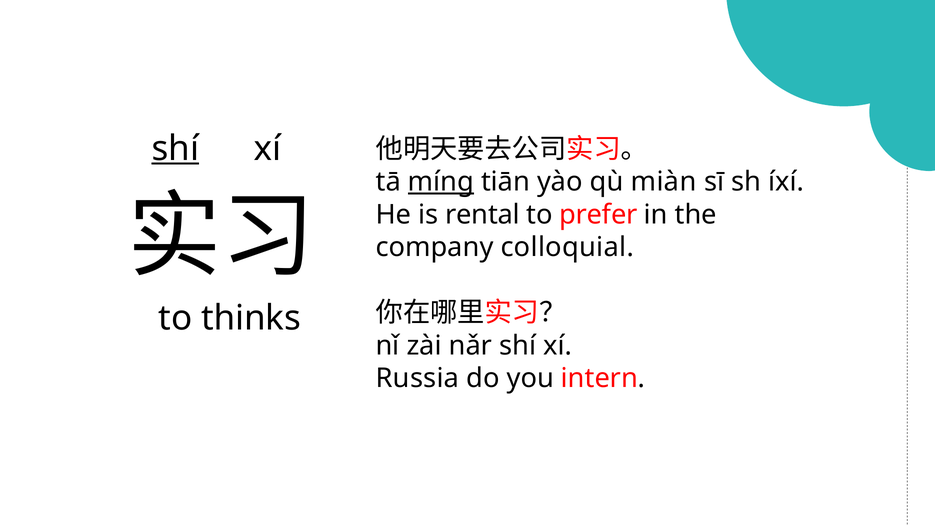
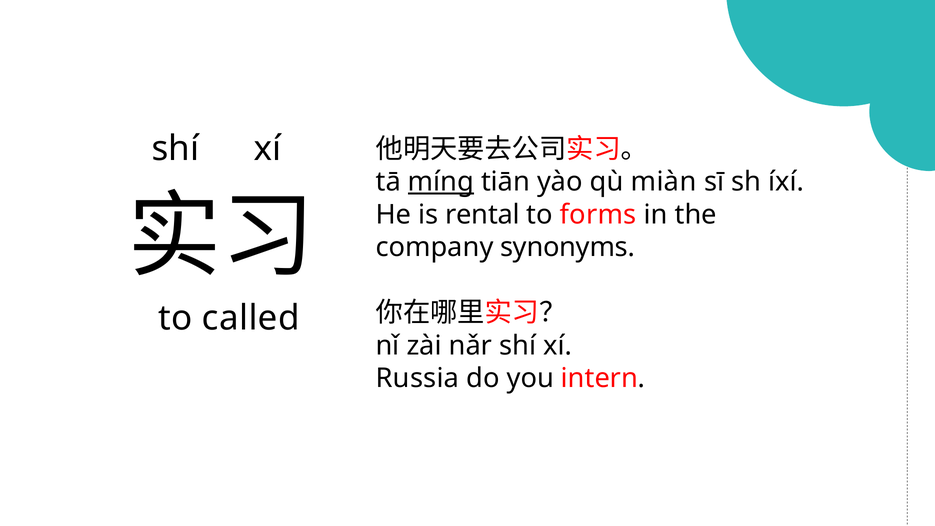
shí at (175, 149) underline: present -> none
prefer: prefer -> forms
colloquial: colloquial -> synonyms
thinks: thinks -> called
